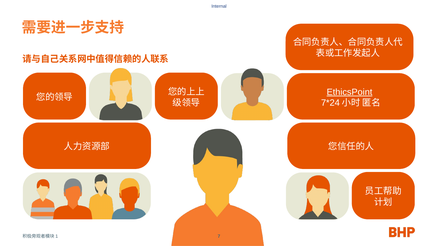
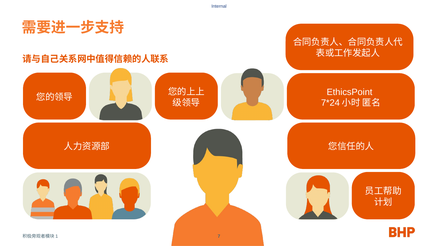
EthicsPoint underline: present -> none
